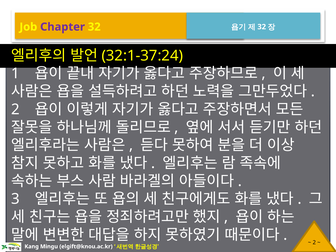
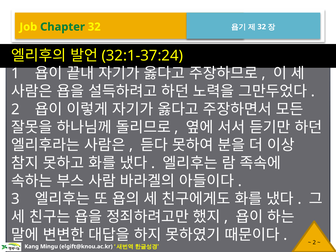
Chapter colour: purple -> green
